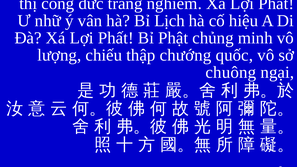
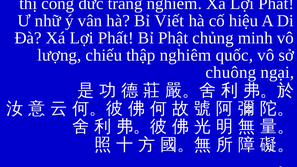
Lịch: Lịch -> Viết
thập chướng: chướng -> nghiêm
